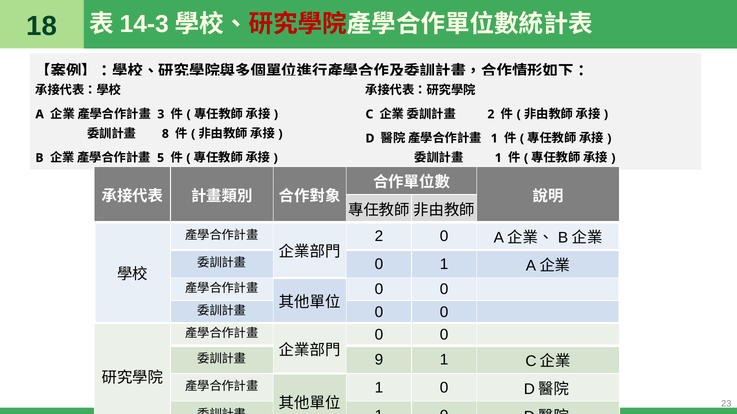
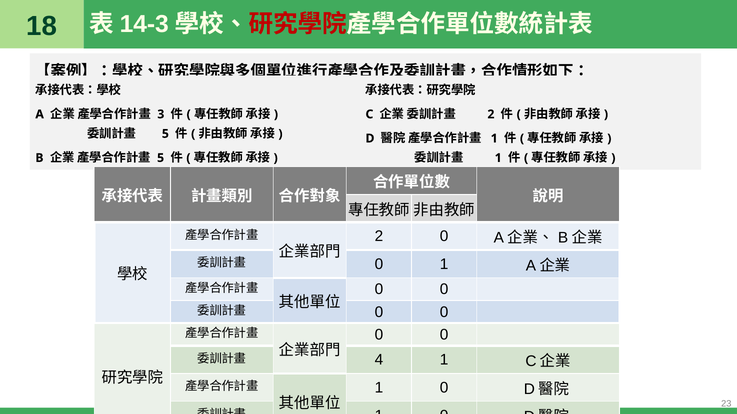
8 at (165, 134): 8 -> 5
9: 9 -> 4
